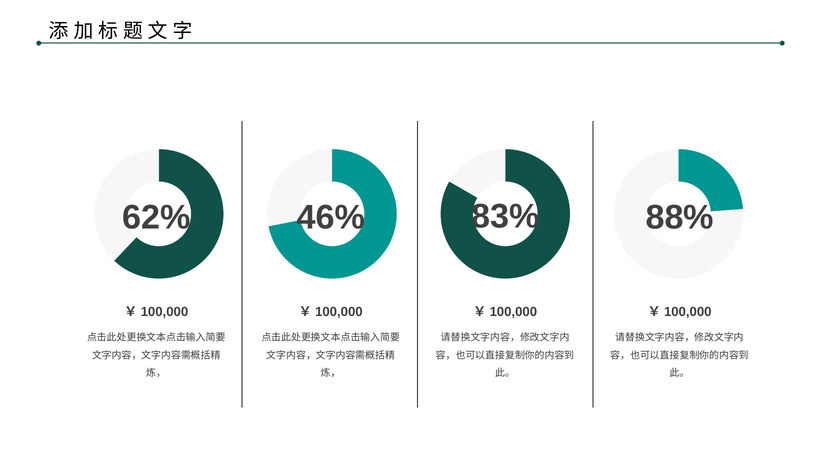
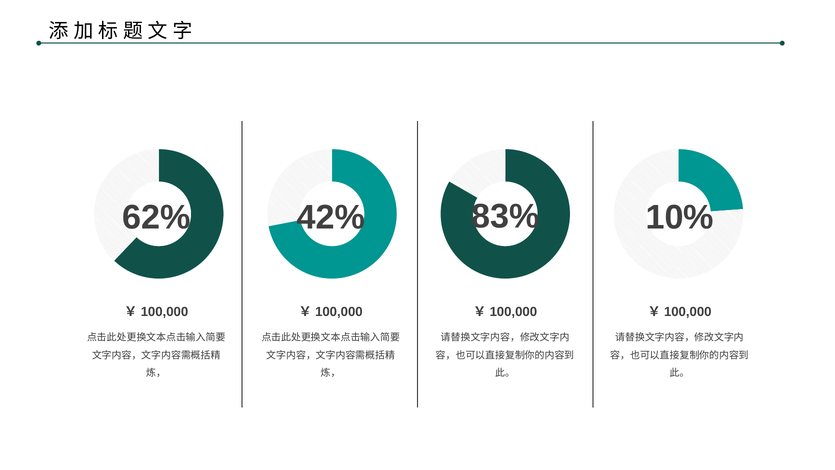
46%: 46% -> 42%
88%: 88% -> 10%
